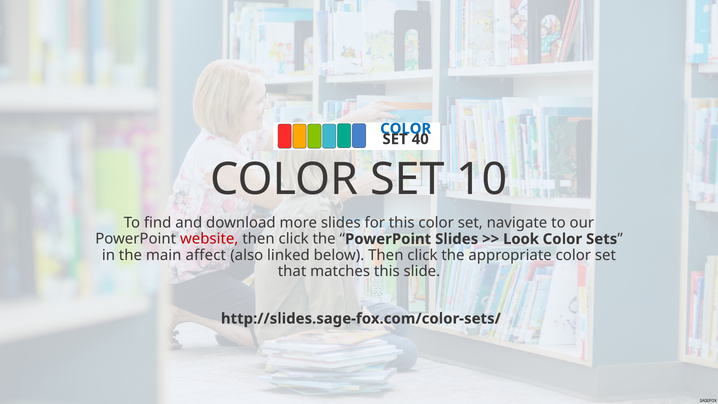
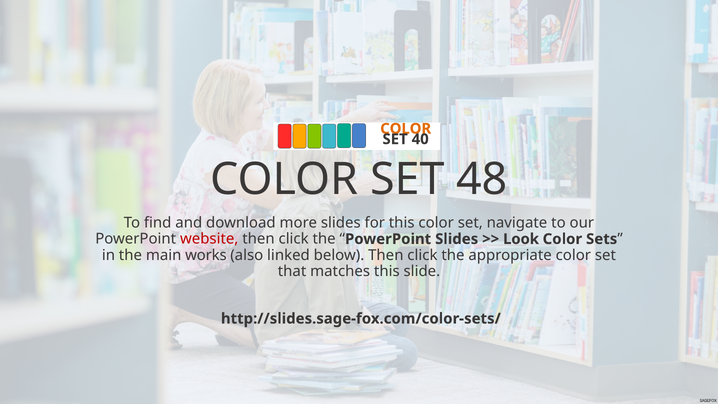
COLOR at (406, 129) colour: blue -> orange
10: 10 -> 48
affect: affect -> works
